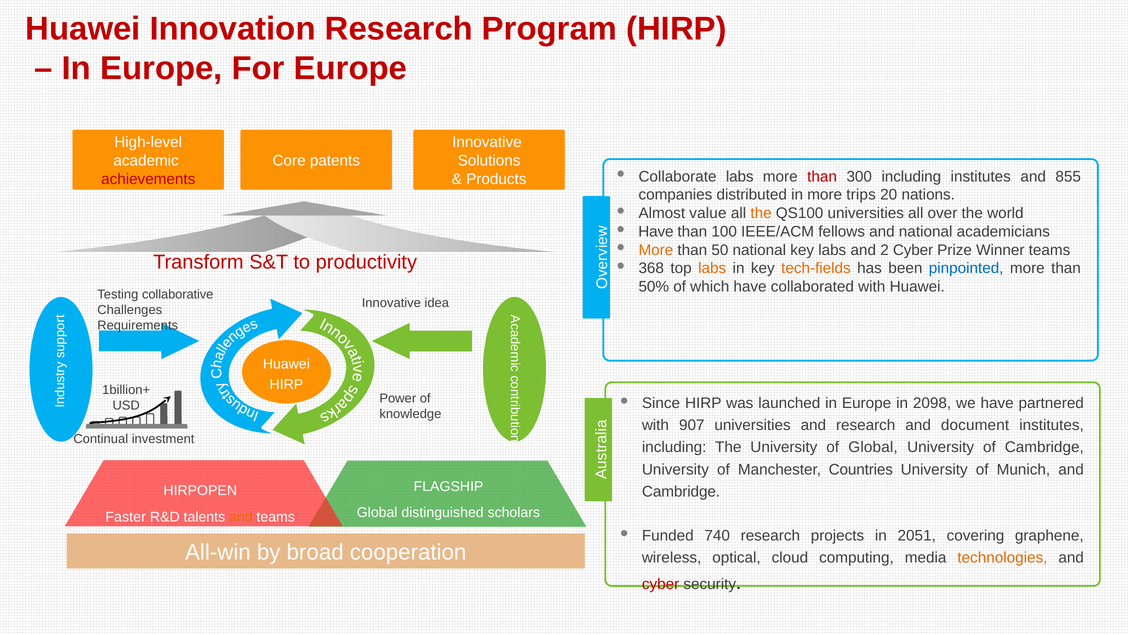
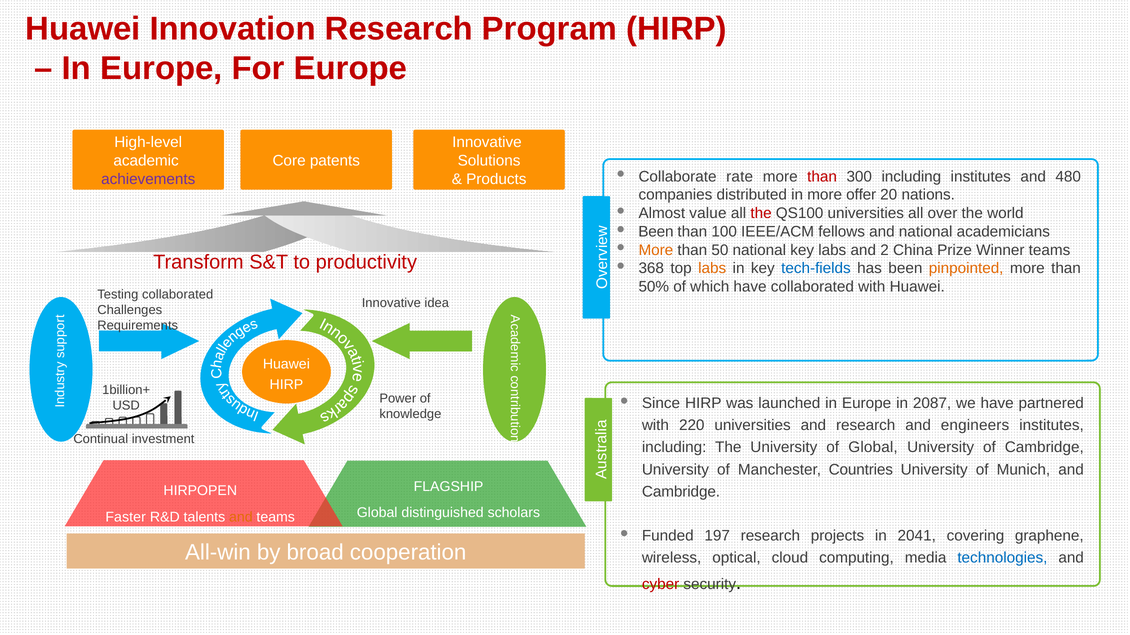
Collaborate labs: labs -> rate
855: 855 -> 480
achievements colour: red -> purple
trips: trips -> offer
the at (761, 213) colour: orange -> red
Have at (656, 232): Have -> Been
2 Cyber: Cyber -> China
tech-fields colour: orange -> blue
pinpointed colour: blue -> orange
Testing collaborative: collaborative -> collaborated
2098: 2098 -> 2087
907: 907 -> 220
document: document -> engineers
740: 740 -> 197
2051: 2051 -> 2041
technologies colour: orange -> blue
